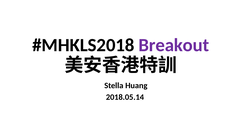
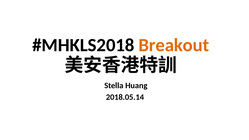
Breakout colour: purple -> orange
